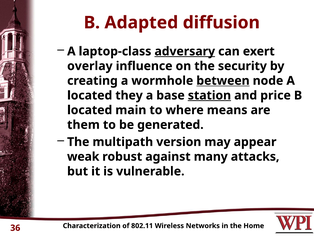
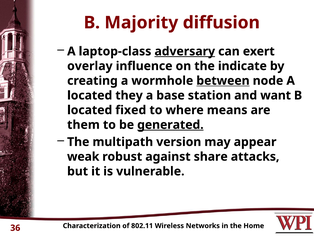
Adapted: Adapted -> Majority
security: security -> indicate
station underline: present -> none
price: price -> want
main: main -> fixed
generated underline: none -> present
many: many -> share
